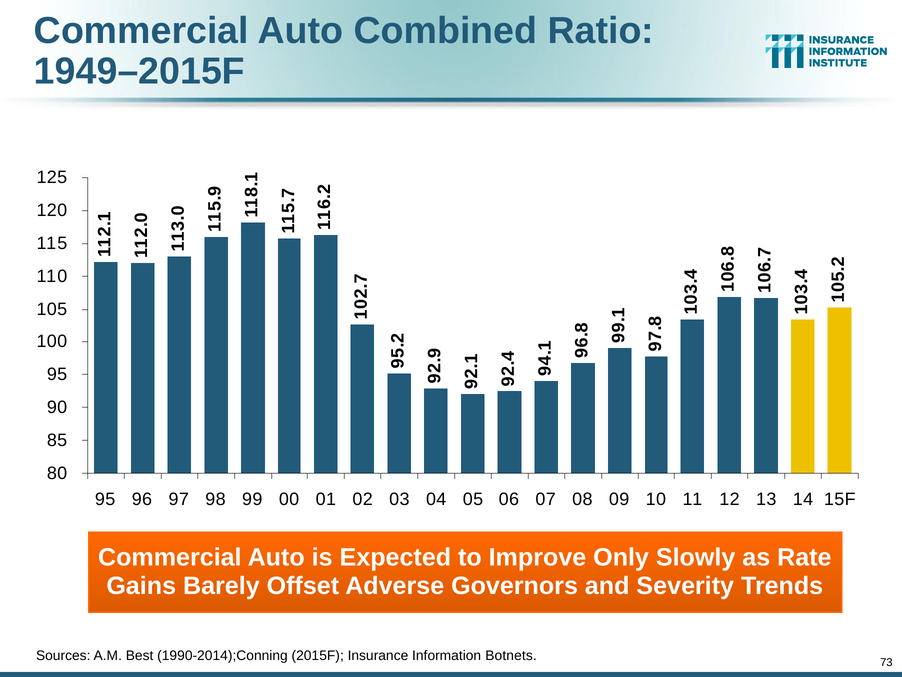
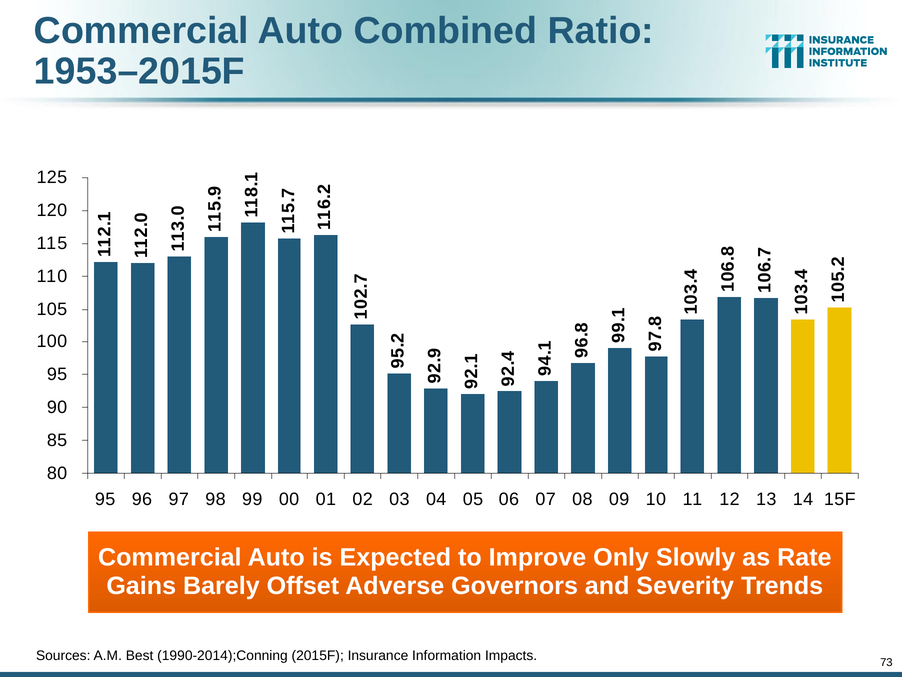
1949–2015F: 1949–2015F -> 1953–2015F
Botnets: Botnets -> Impacts
